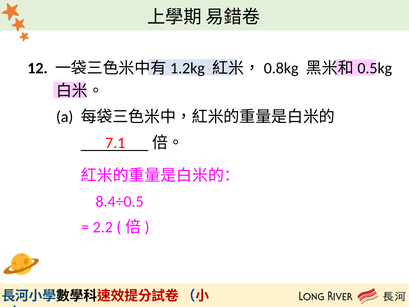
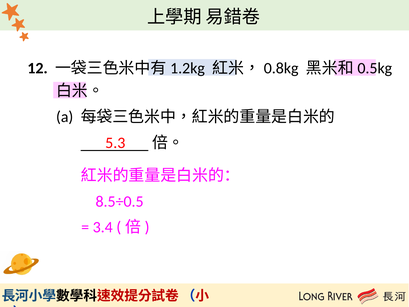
7.1: 7.1 -> 5.3
8.4÷0.5: 8.4÷0.5 -> 8.5÷0.5
2.2: 2.2 -> 3.4
